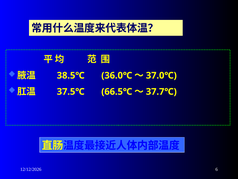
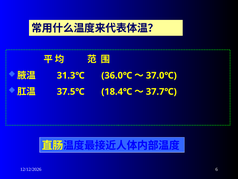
38.5℃: 38.5℃ -> 31.3℃
66.5℃: 66.5℃ -> 18.4℃
